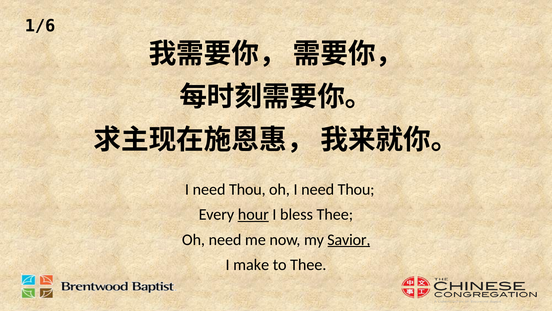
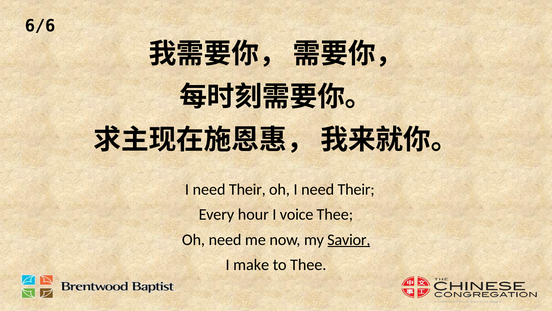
1/6: 1/6 -> 6/6
Thou at (247, 189): Thou -> Their
oh I need Thou: Thou -> Their
hour underline: present -> none
bless: bless -> voice
